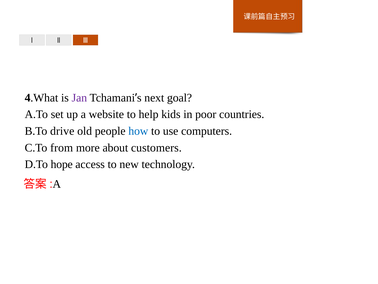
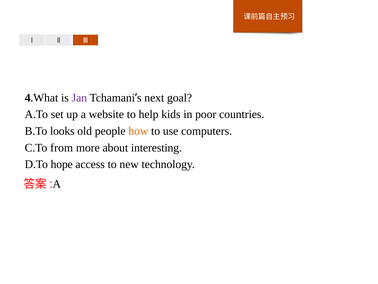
drive: drive -> looks
how colour: blue -> orange
customers: customers -> interesting
